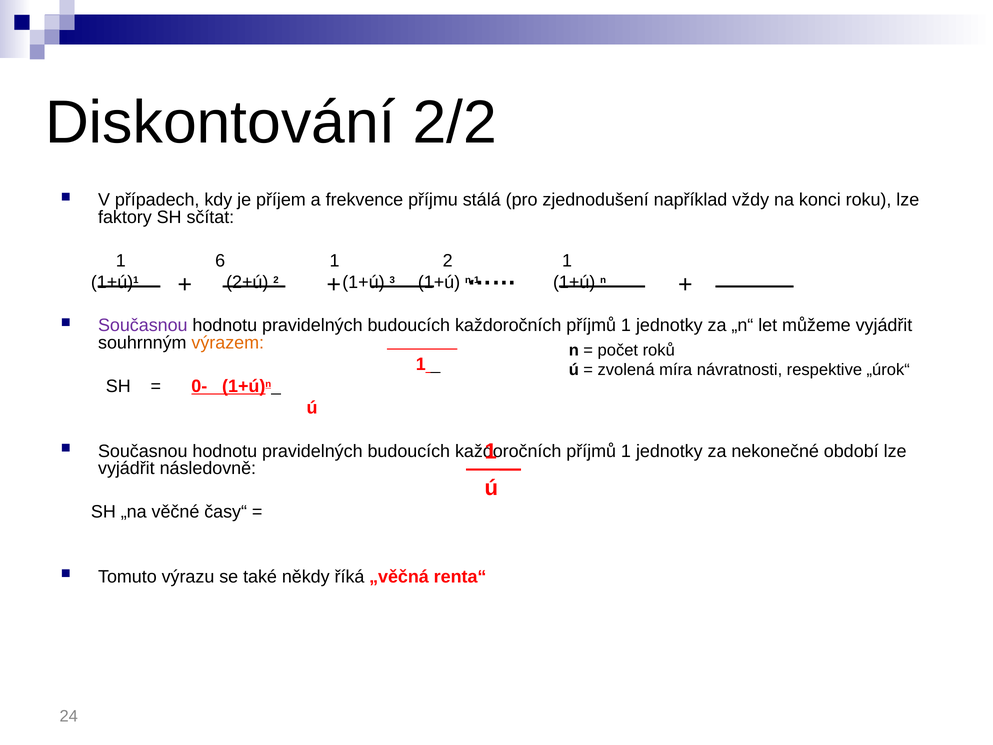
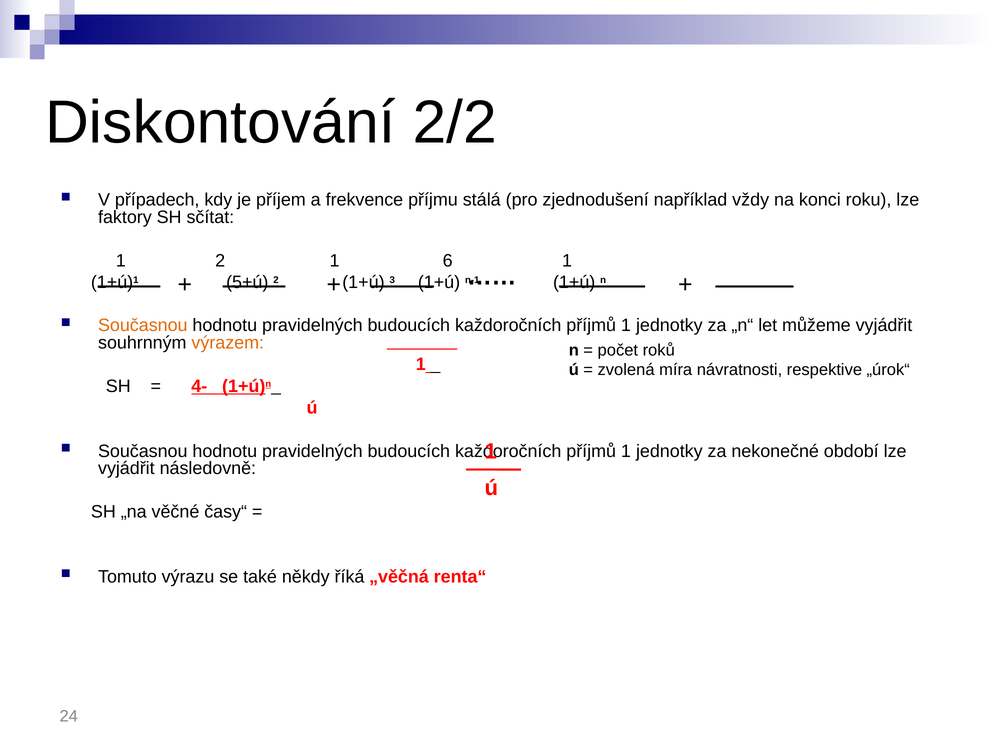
1 6: 6 -> 2
1 2: 2 -> 6
2+ú: 2+ú -> 5+ú
Současnou at (143, 325) colour: purple -> orange
0-: 0- -> 4-
